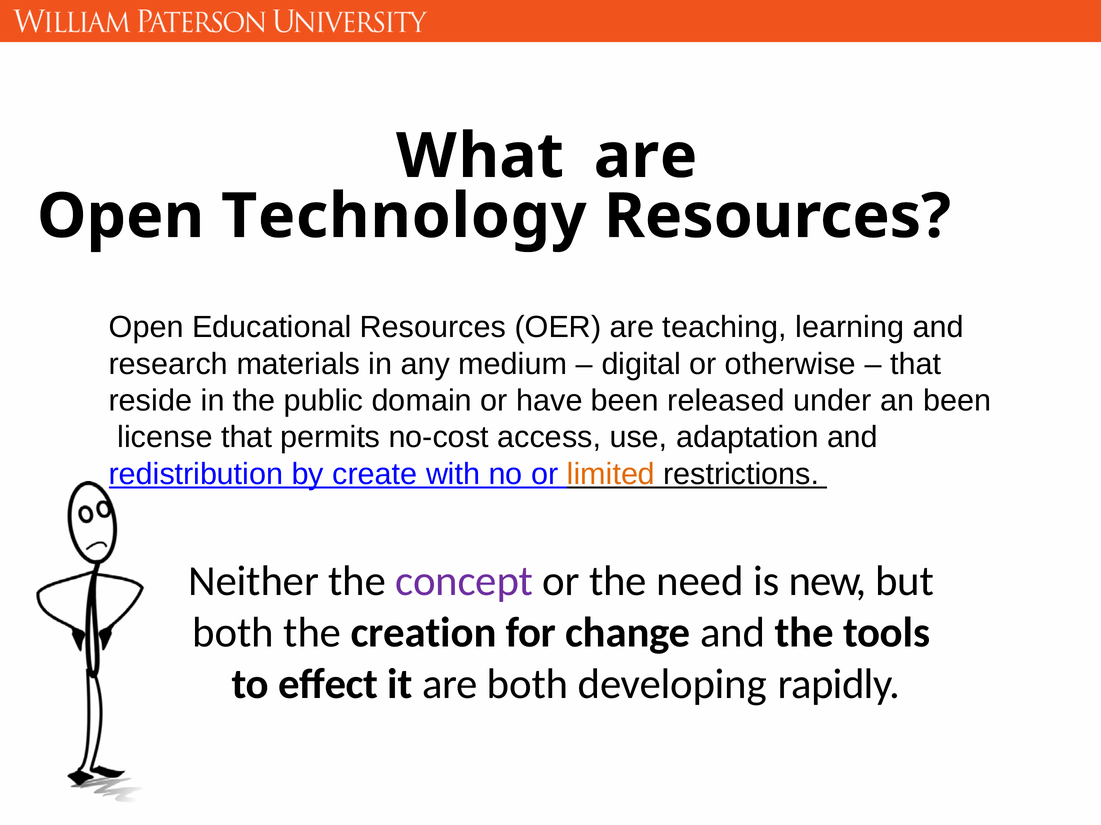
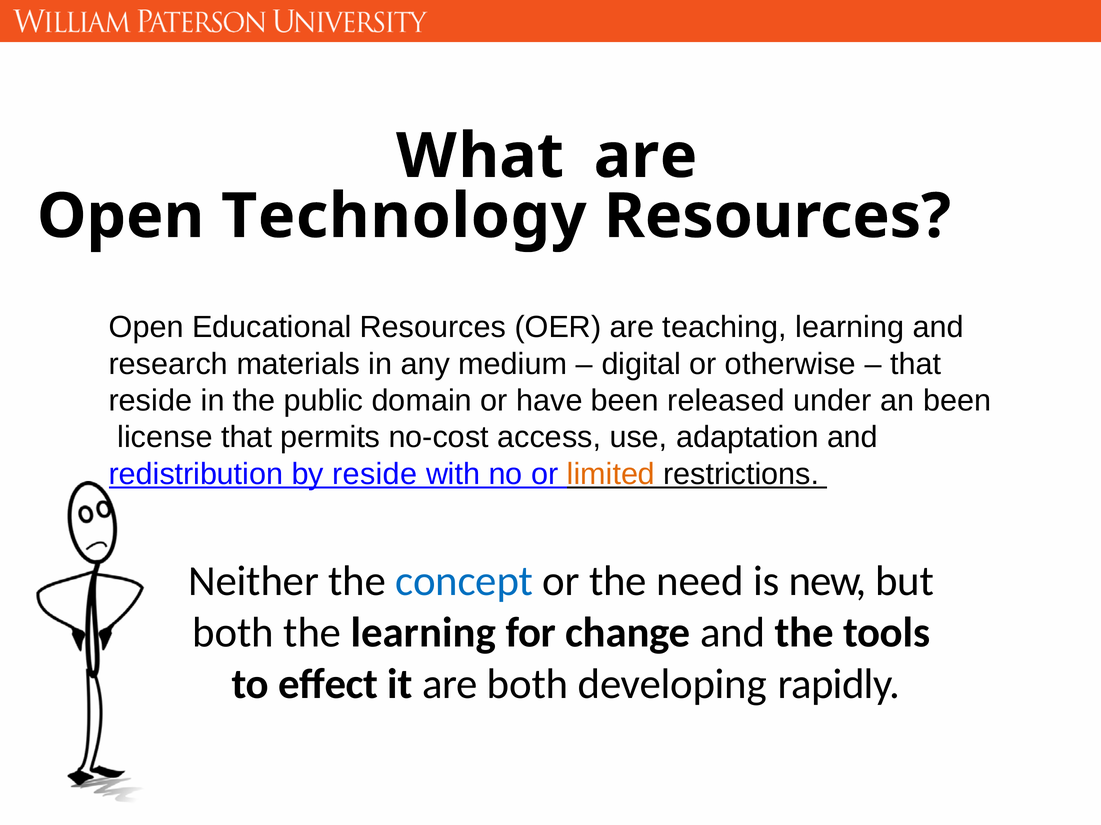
by create: create -> reside
concept colour: purple -> blue
the creation: creation -> learning
